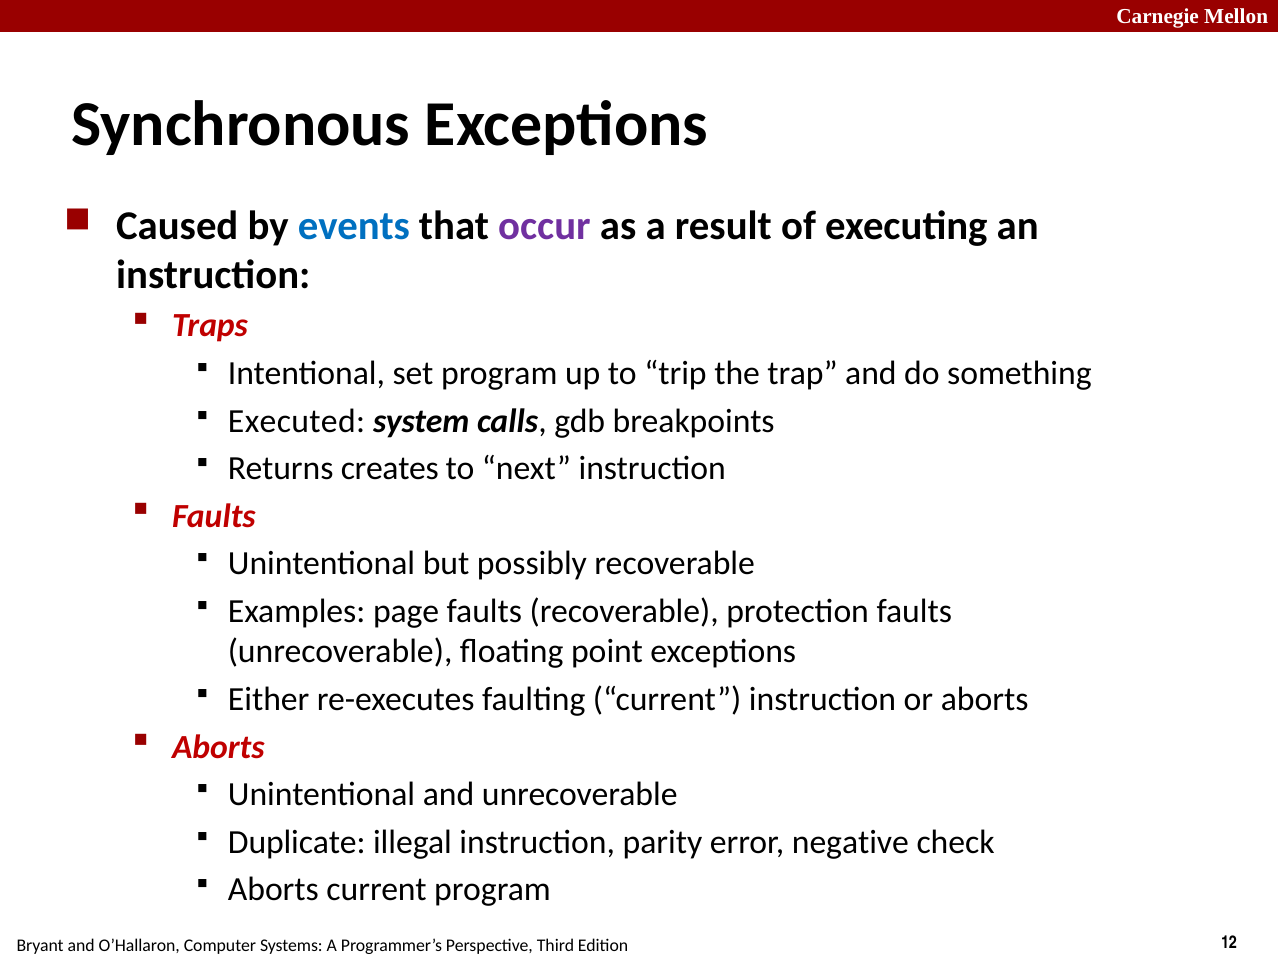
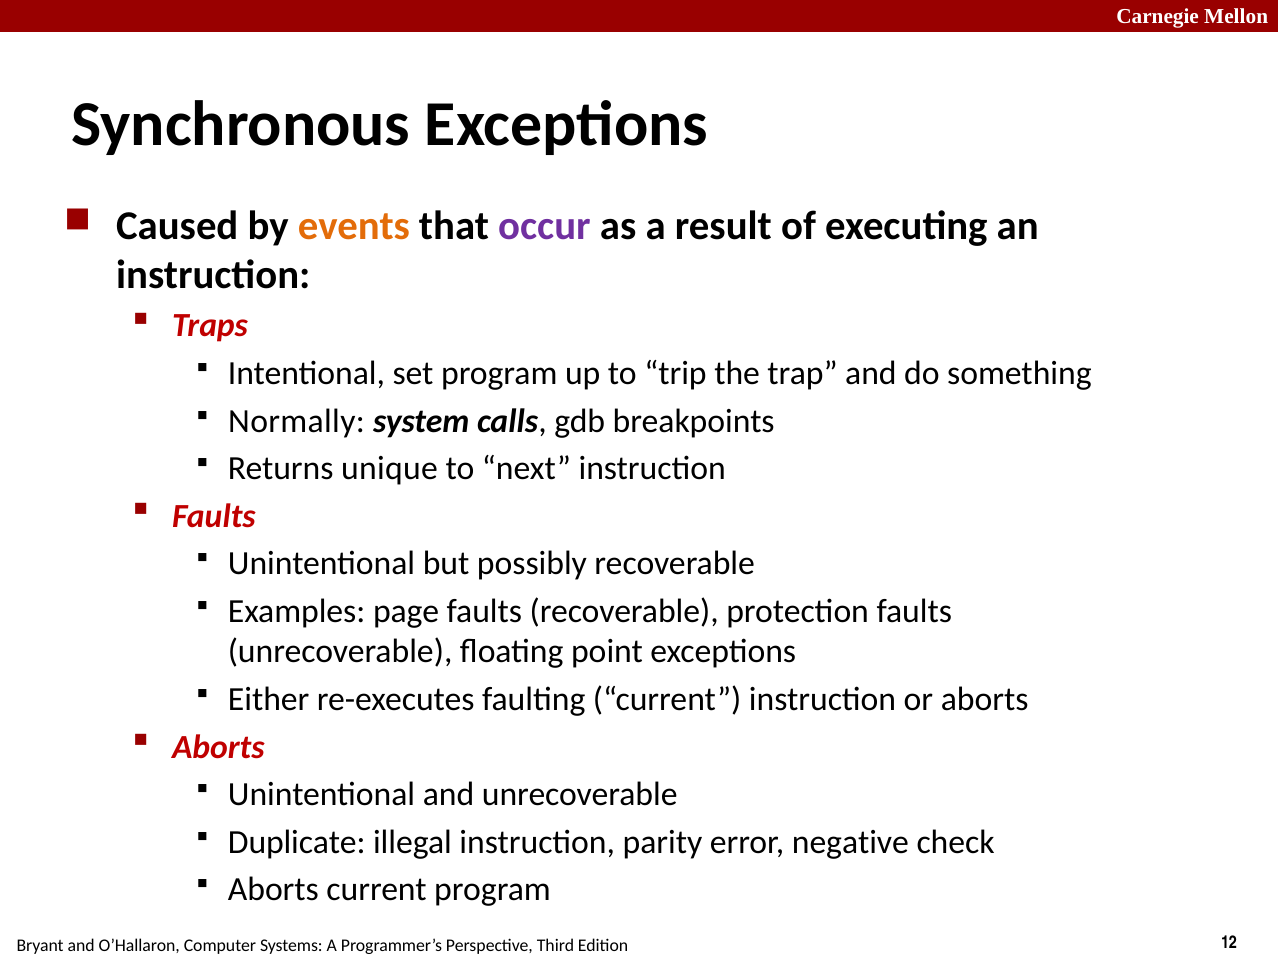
events colour: blue -> orange
Executed: Executed -> Normally
creates: creates -> unique
